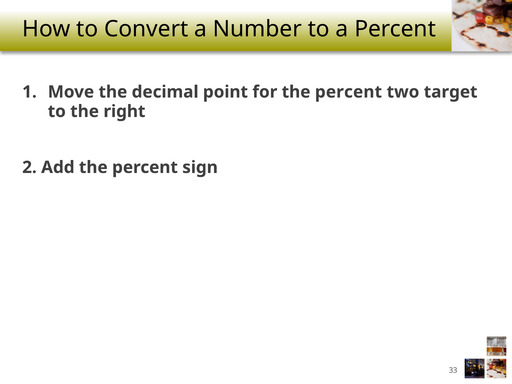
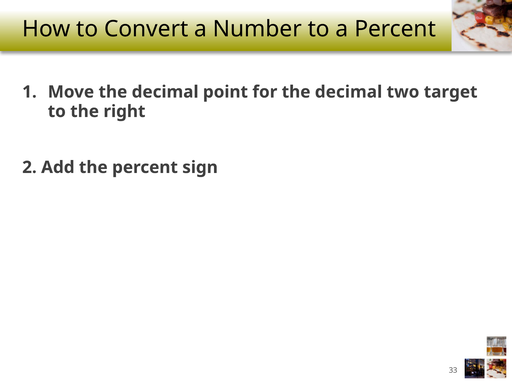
for the percent: percent -> decimal
